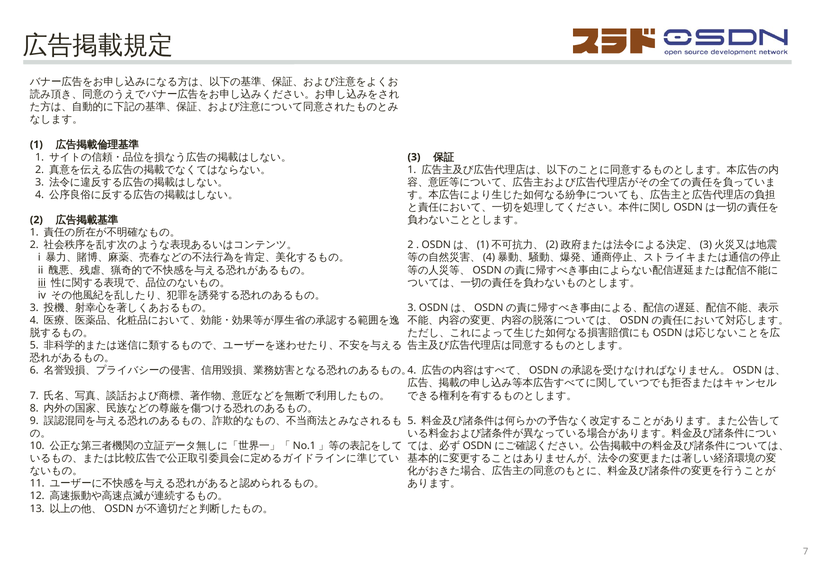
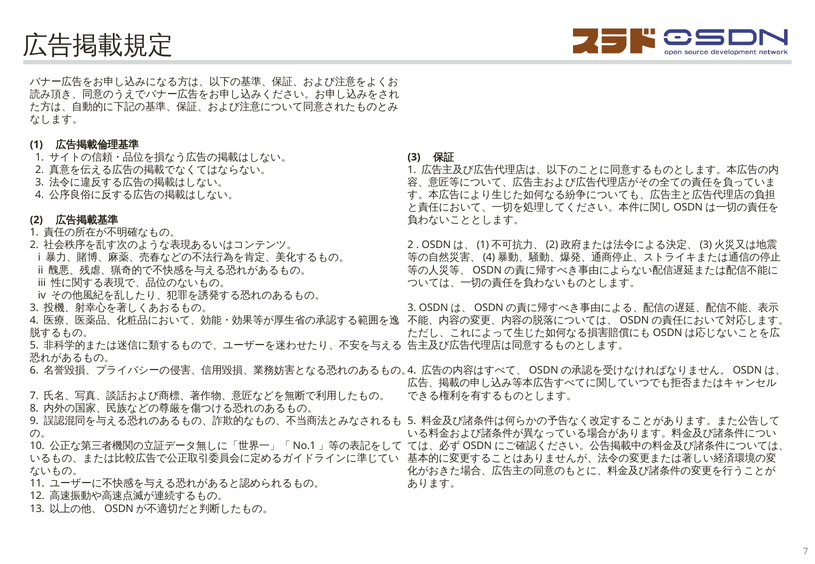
iii underline: present -> none
